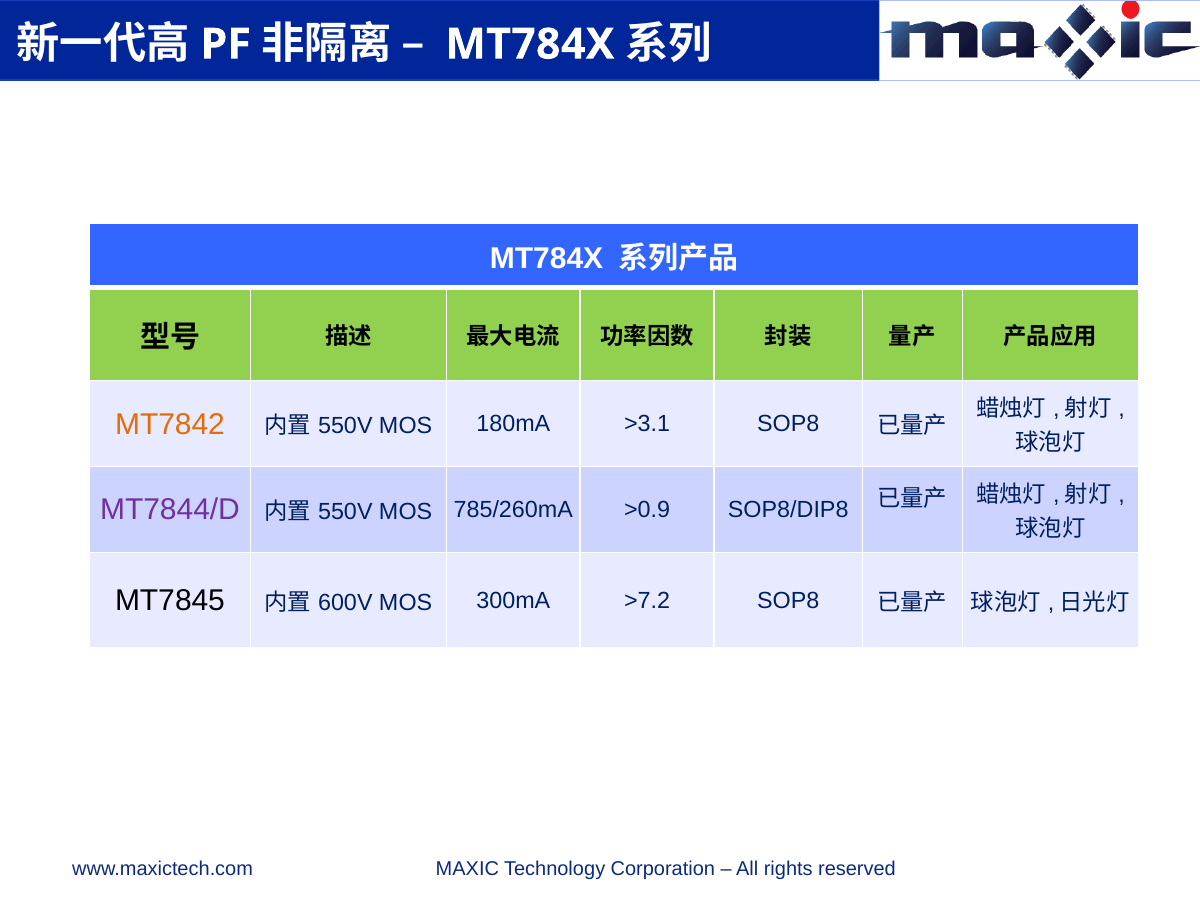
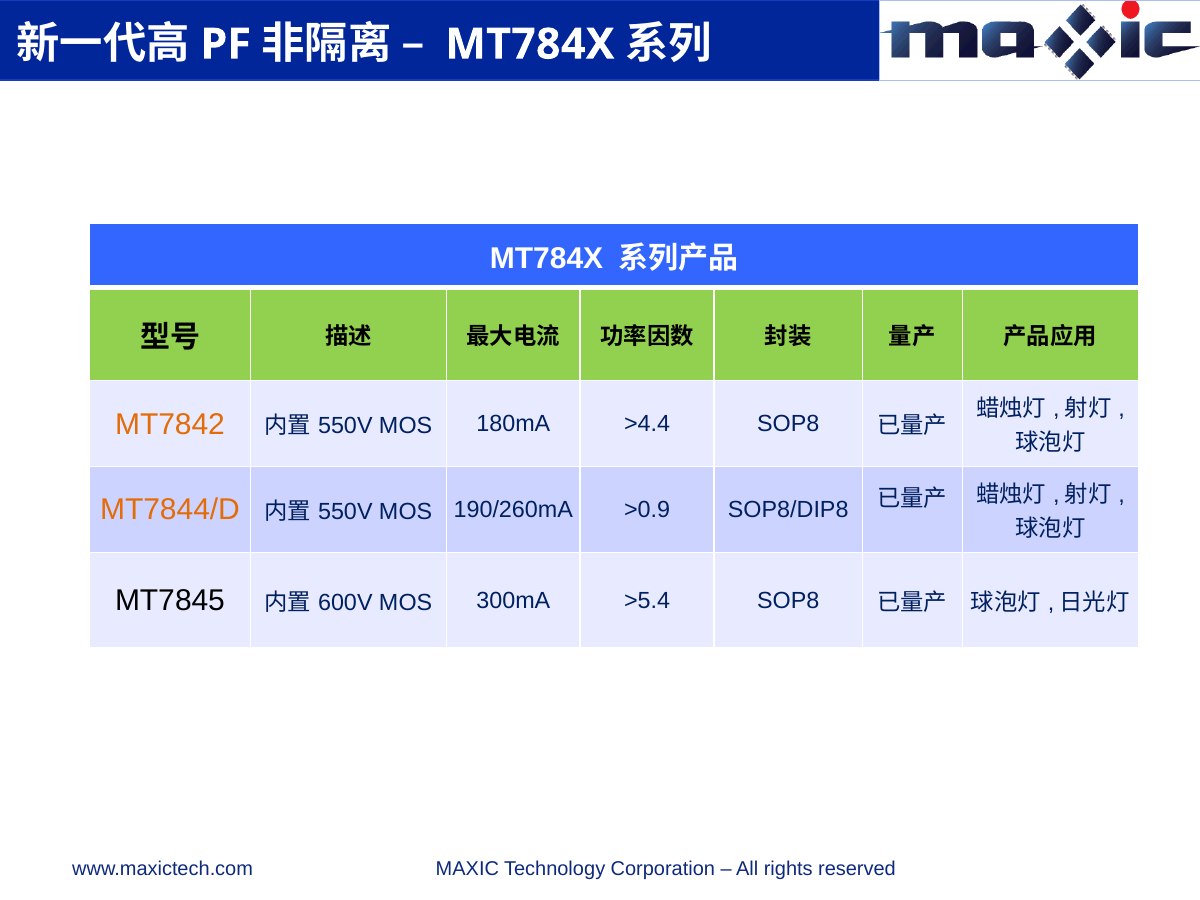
>3.1: >3.1 -> >4.4
MT7844/D colour: purple -> orange
785/260mA: 785/260mA -> 190/260mA
>7.2: >7.2 -> >5.4
